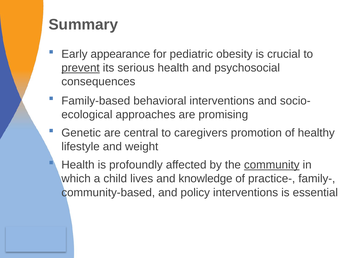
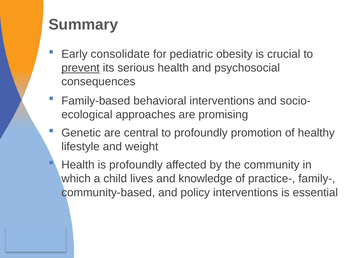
appearance: appearance -> consolidate
to caregivers: caregivers -> profoundly
community underline: present -> none
